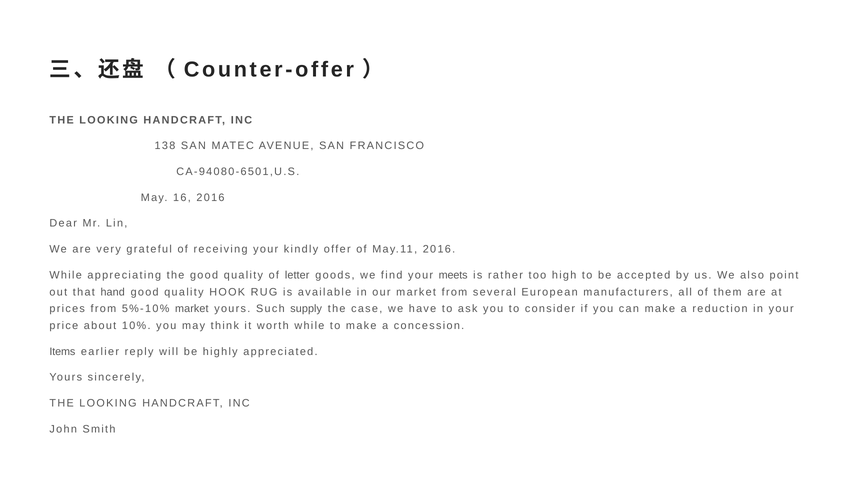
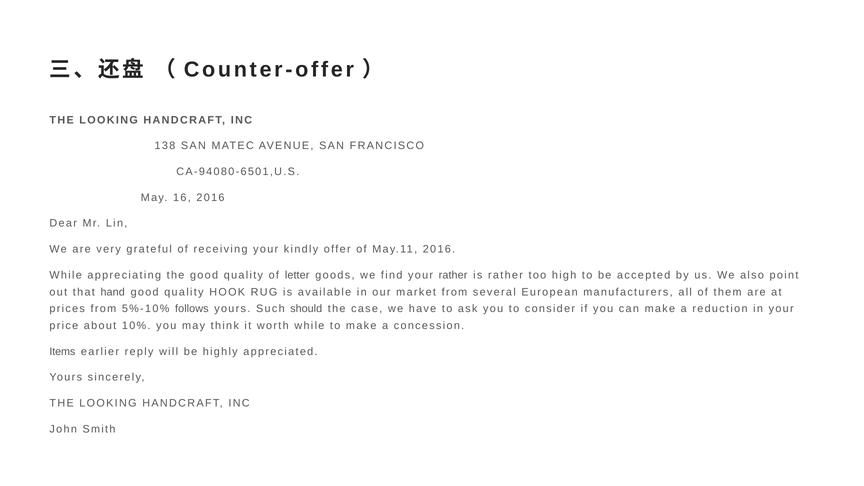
your meets: meets -> rather
5%-10% market: market -> follows
supply: supply -> should
